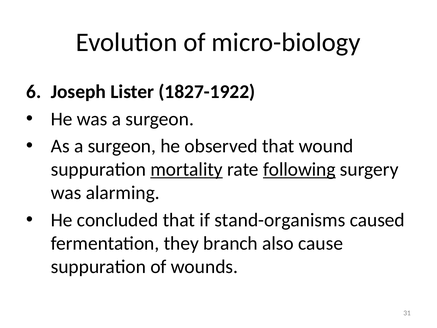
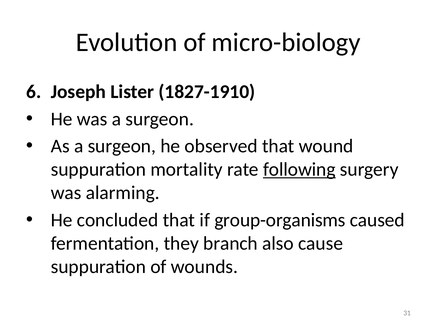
1827-1922: 1827-1922 -> 1827-1910
mortality underline: present -> none
stand-organisms: stand-organisms -> group-organisms
